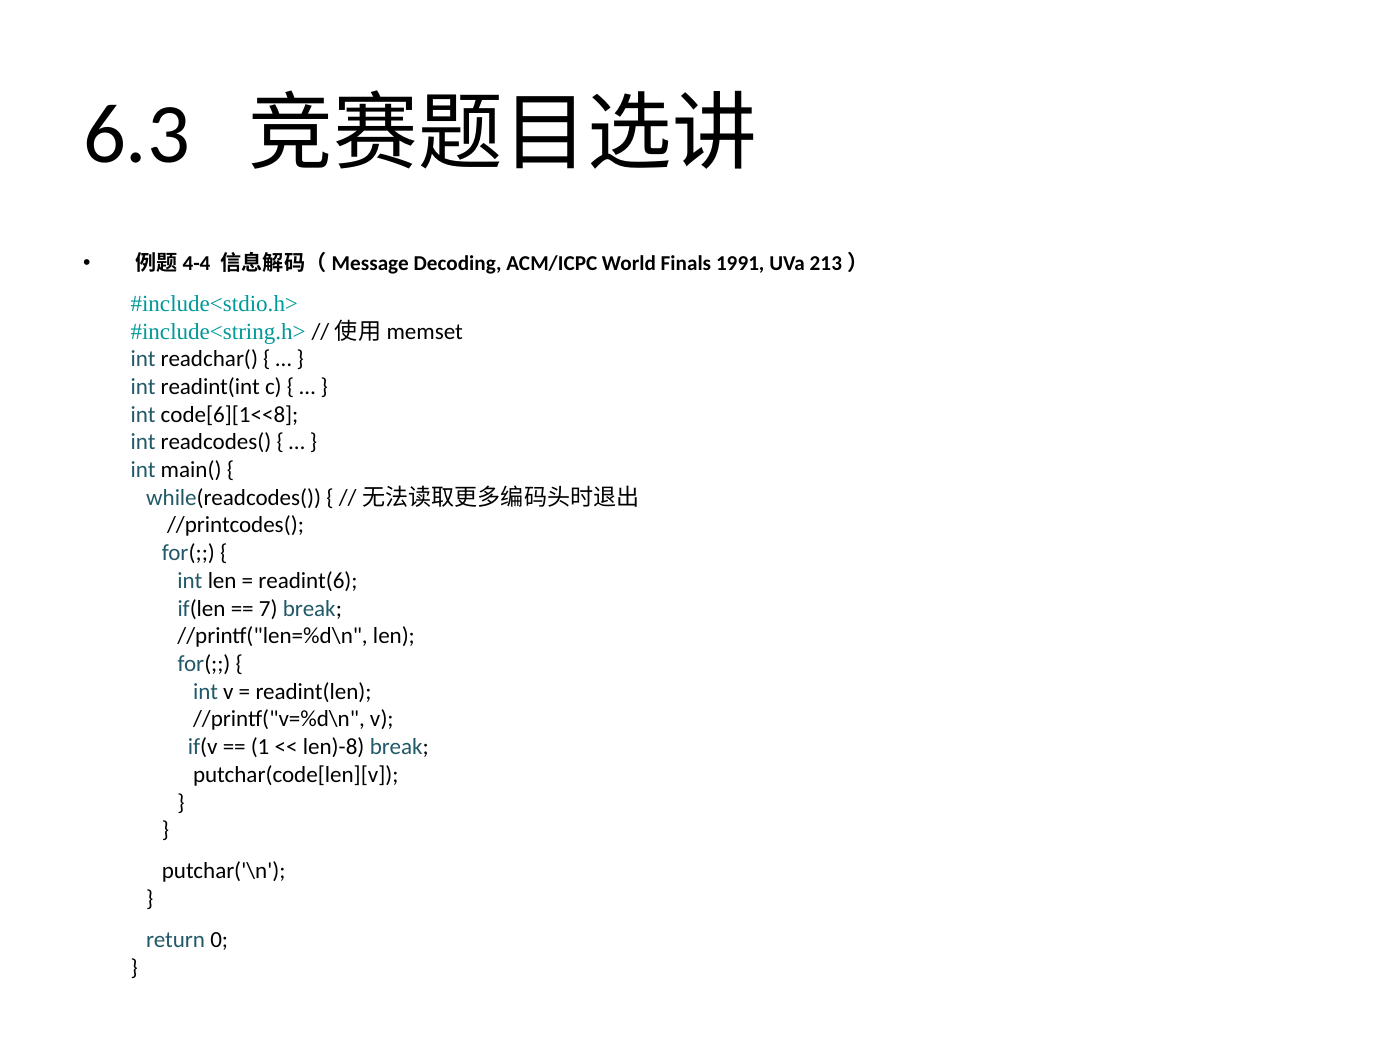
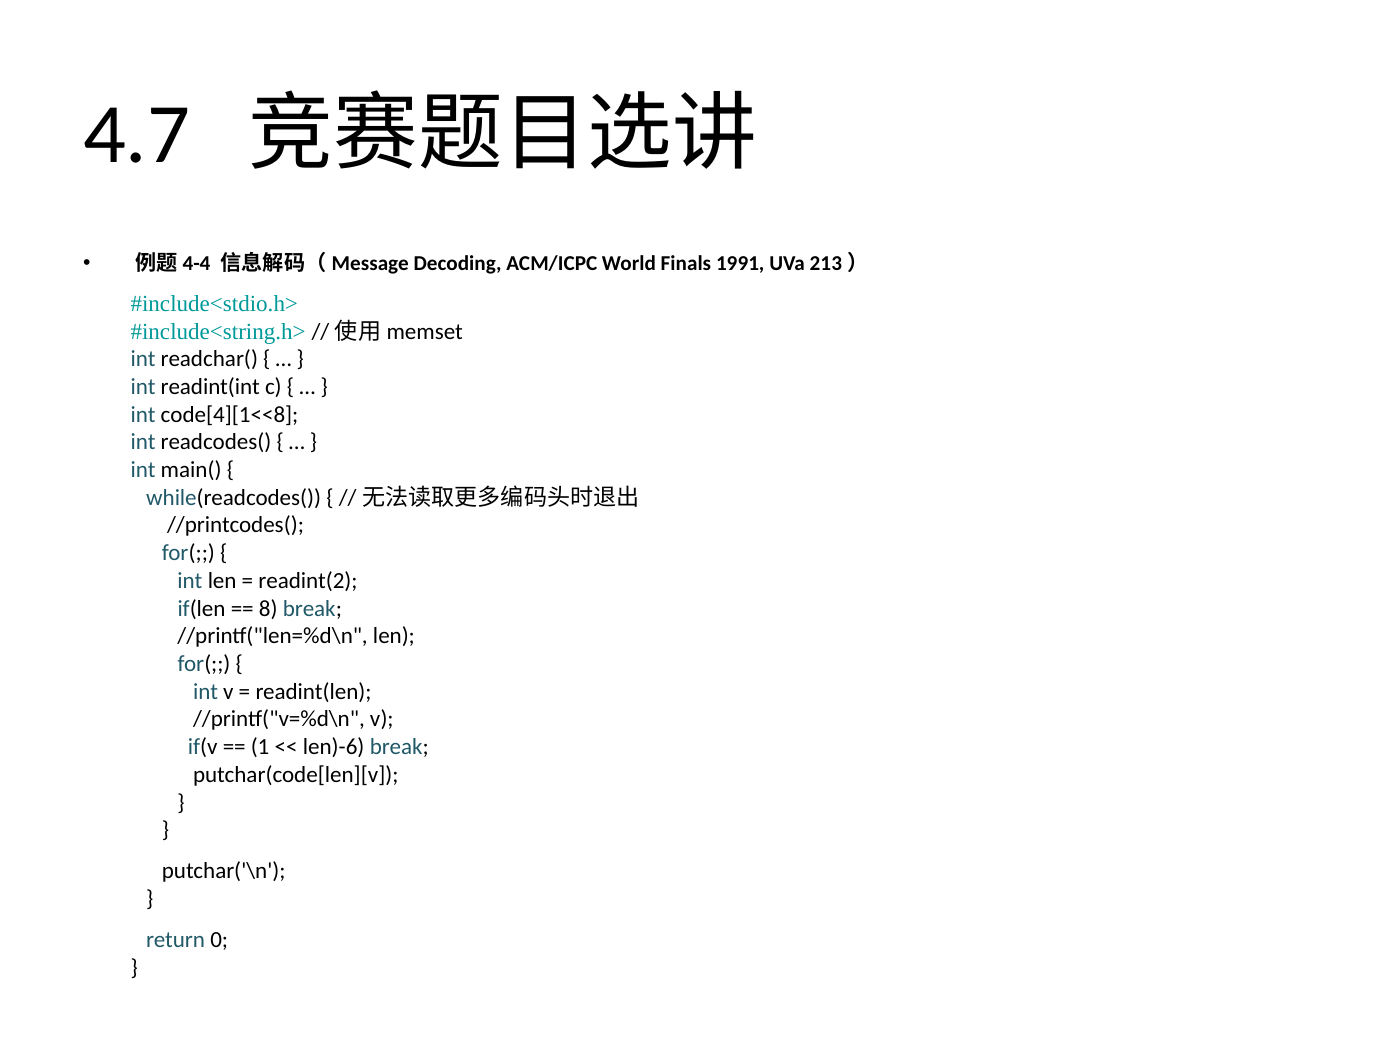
6.3: 6.3 -> 4.7
code[6][1<<8: code[6][1<<8 -> code[4][1<<8
readint(6: readint(6 -> readint(2
7: 7 -> 8
len)-8: len)-8 -> len)-6
